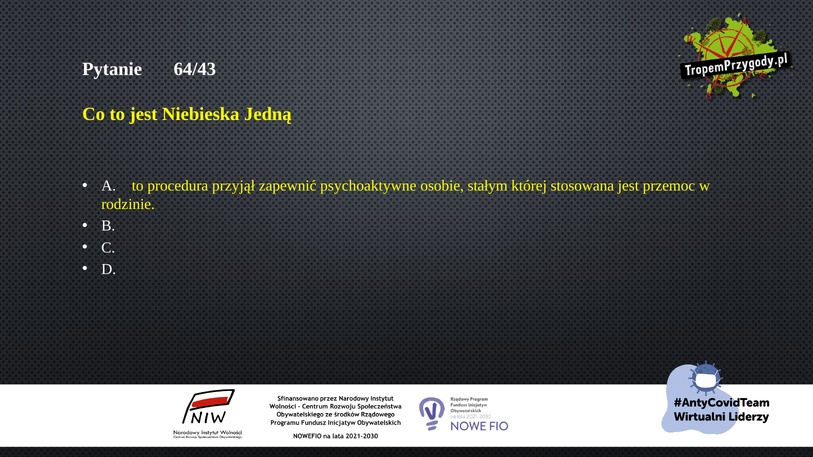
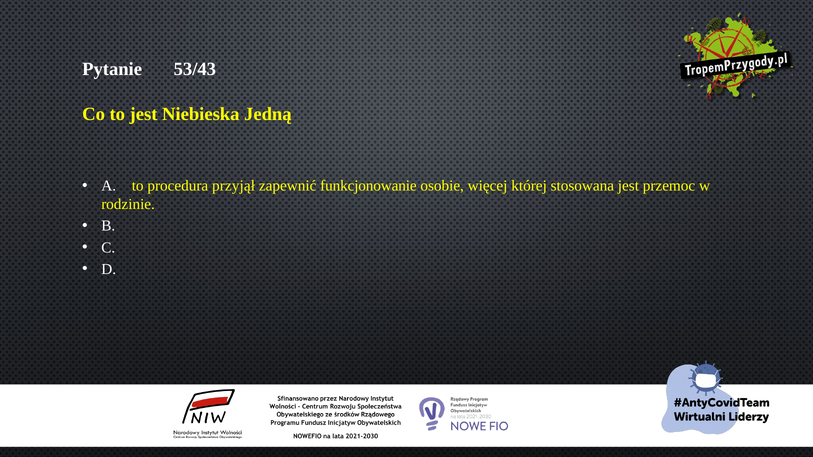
64/43: 64/43 -> 53/43
psychoaktywne: psychoaktywne -> funkcjonowanie
stałym: stałym -> więcej
